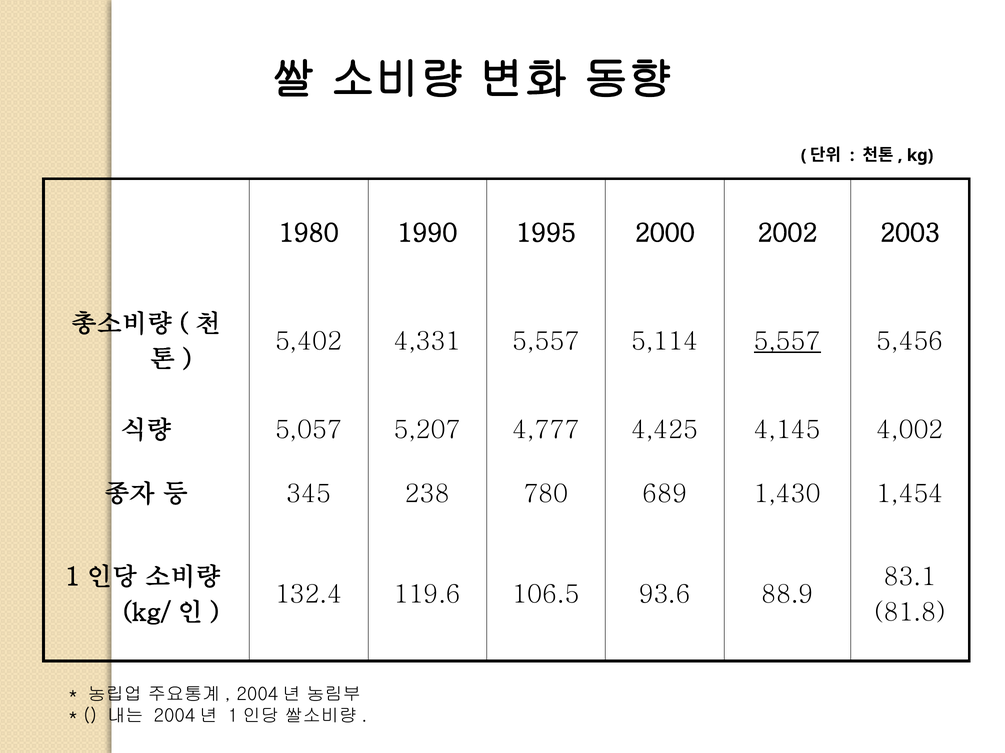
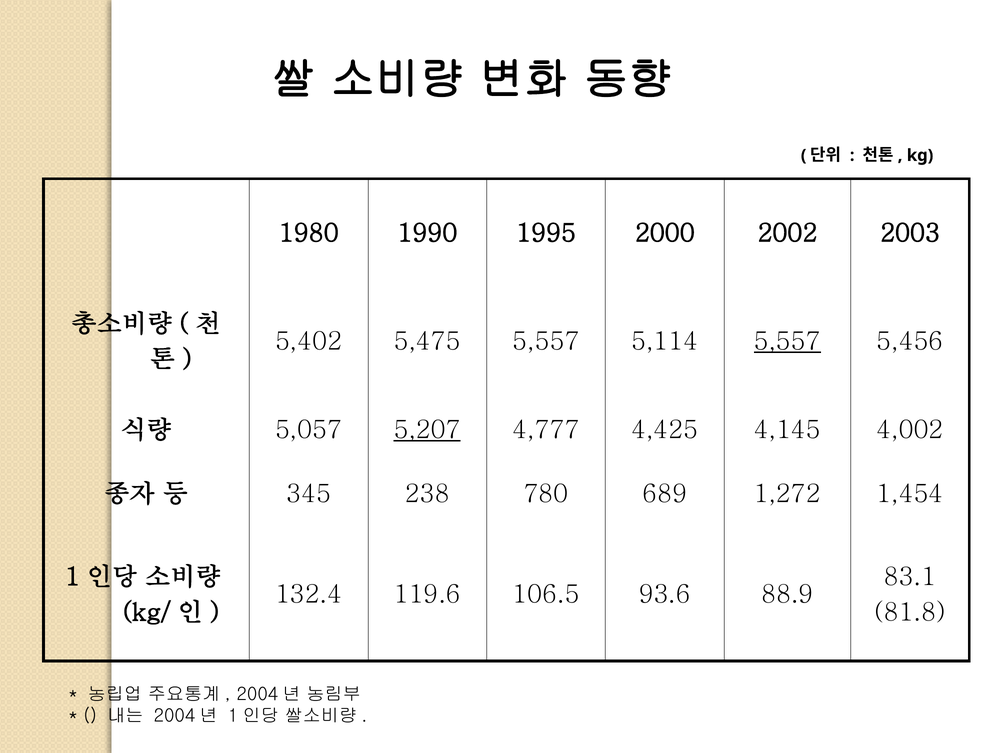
4,331: 4,331 -> 5,475
5,207 underline: none -> present
1,430: 1,430 -> 1,272
